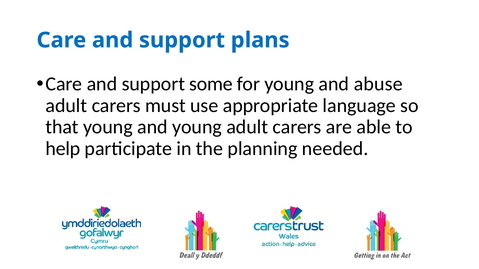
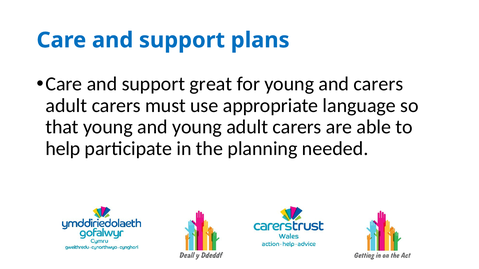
some: some -> great
and abuse: abuse -> carers
